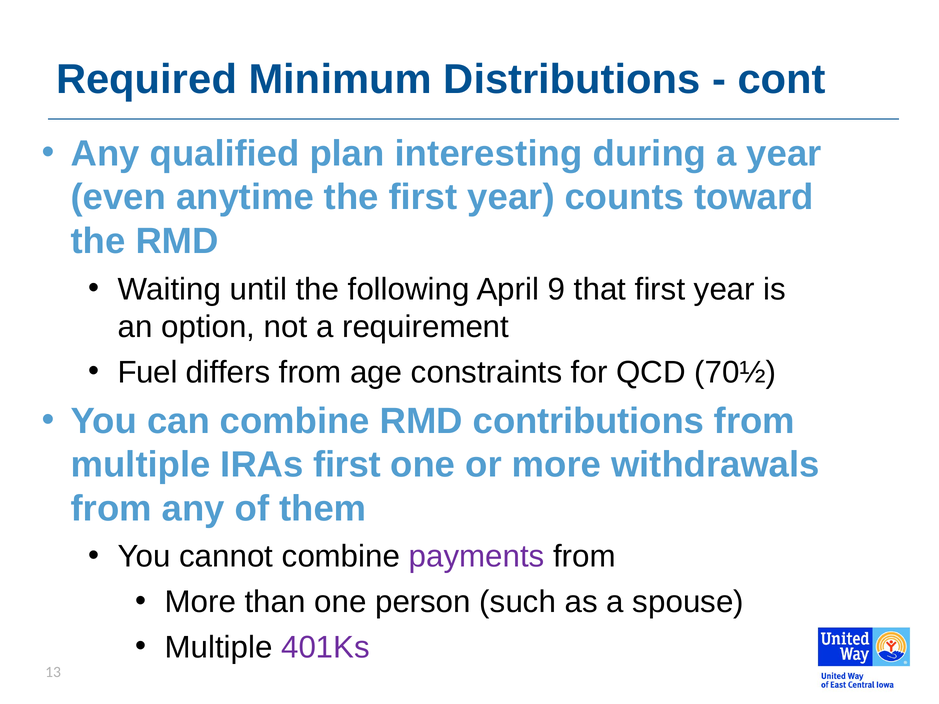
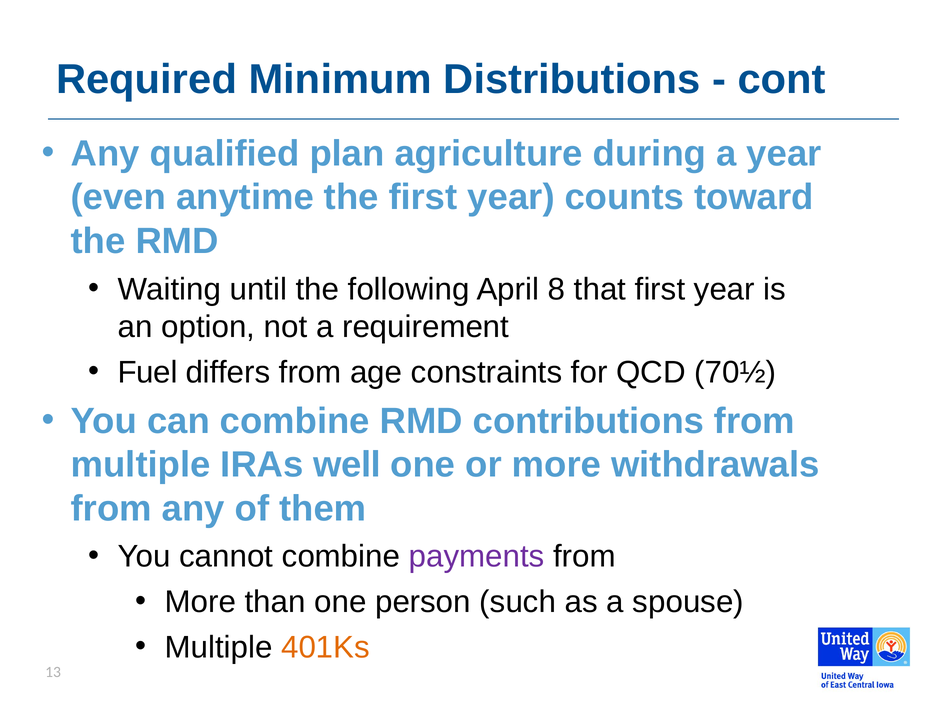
interesting: interesting -> agriculture
9: 9 -> 8
IRAs first: first -> well
401Ks colour: purple -> orange
